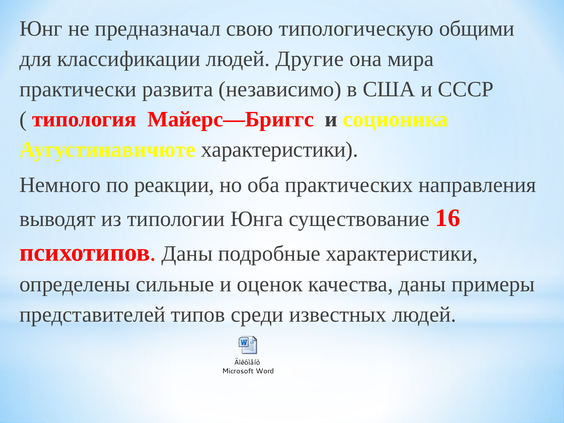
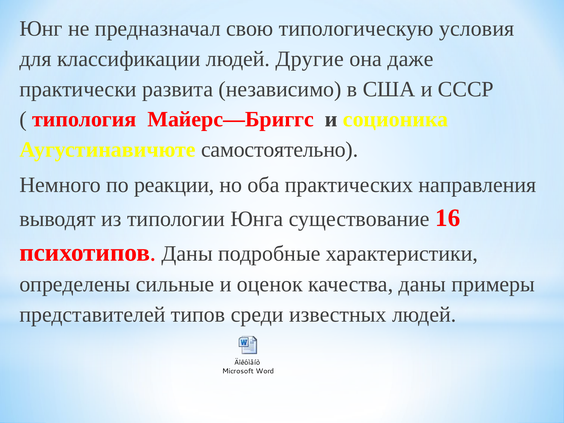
общими: общими -> условия
мира: мира -> даже
Аугустинавичюте характеристики: характеристики -> самостоятельно
